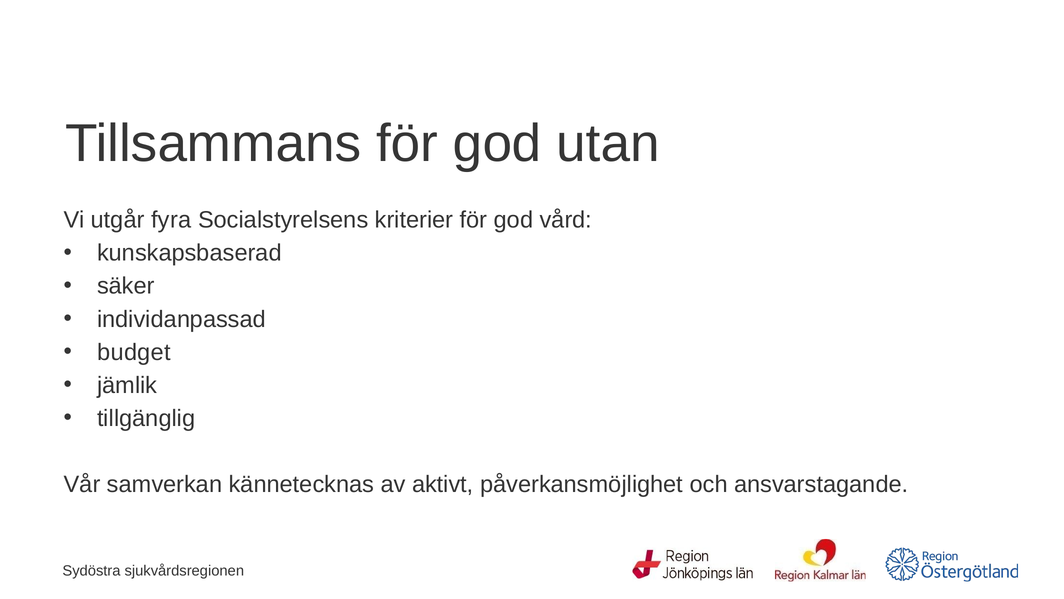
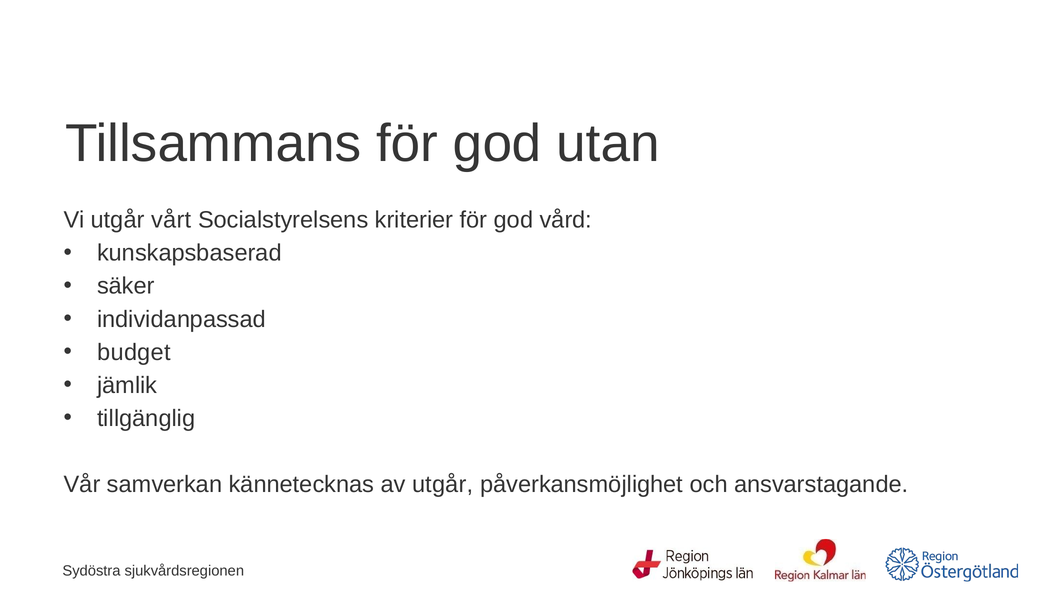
fyra: fyra -> vårt
av aktivt: aktivt -> utgår
